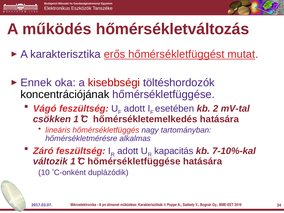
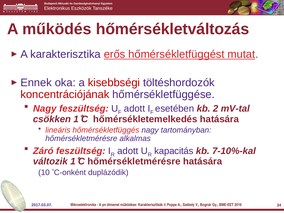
koncentrációjának colour: black -> red
Vágó at (45, 109): Vágó -> Nagy
hőmérsékletfüggése at (134, 161): hőmérsékletfüggése -> hőmérsékletmérésre
